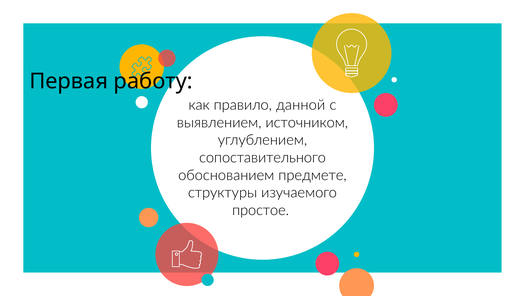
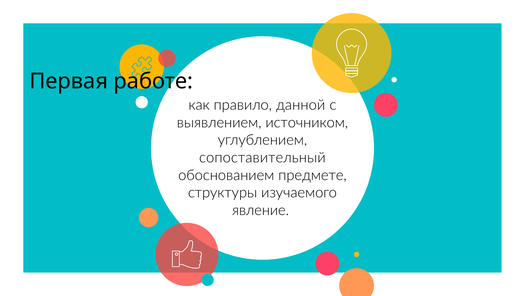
работу: работу -> работе
сопоставительного: сопоставительного -> сопоставительный
простое: простое -> явление
